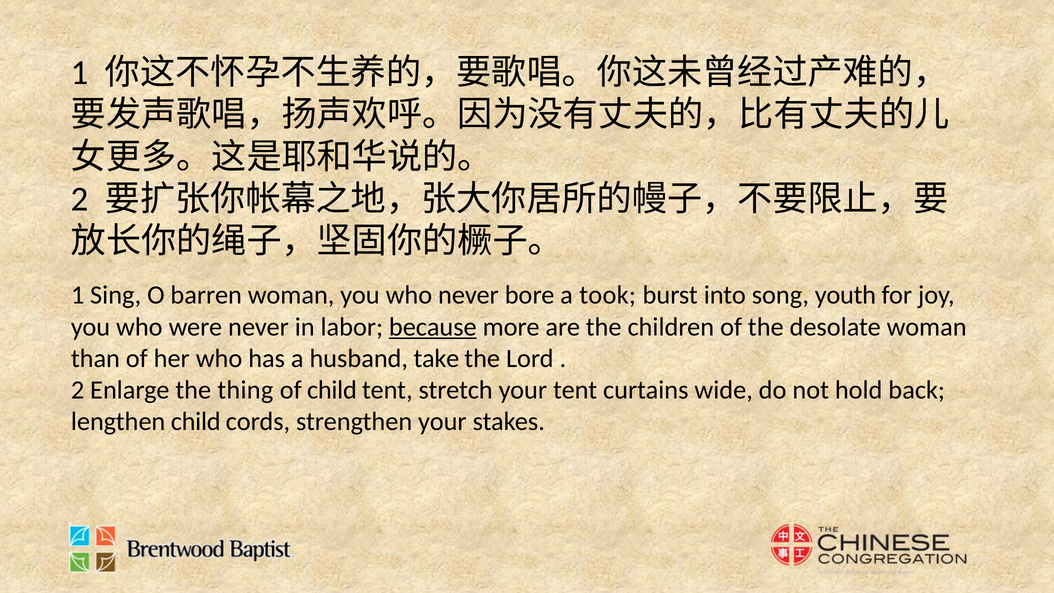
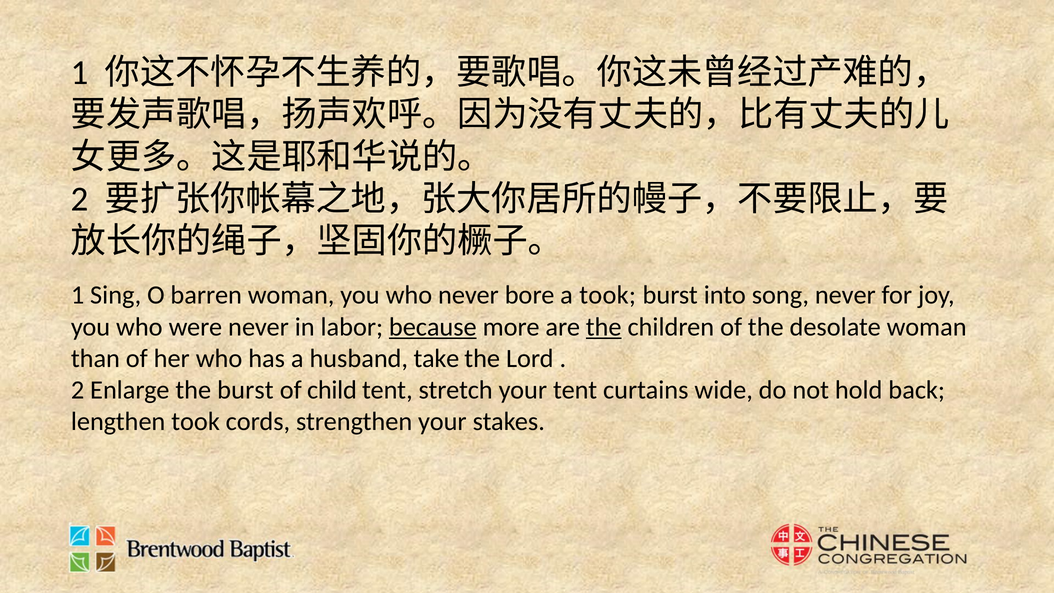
song youth: youth -> never
the at (604, 327) underline: none -> present
the thing: thing -> burst
lengthen child: child -> took
